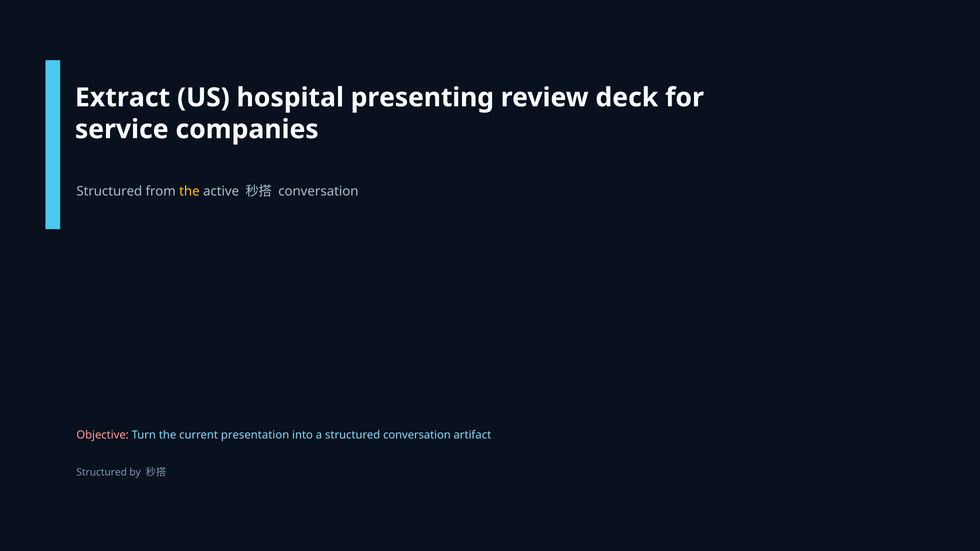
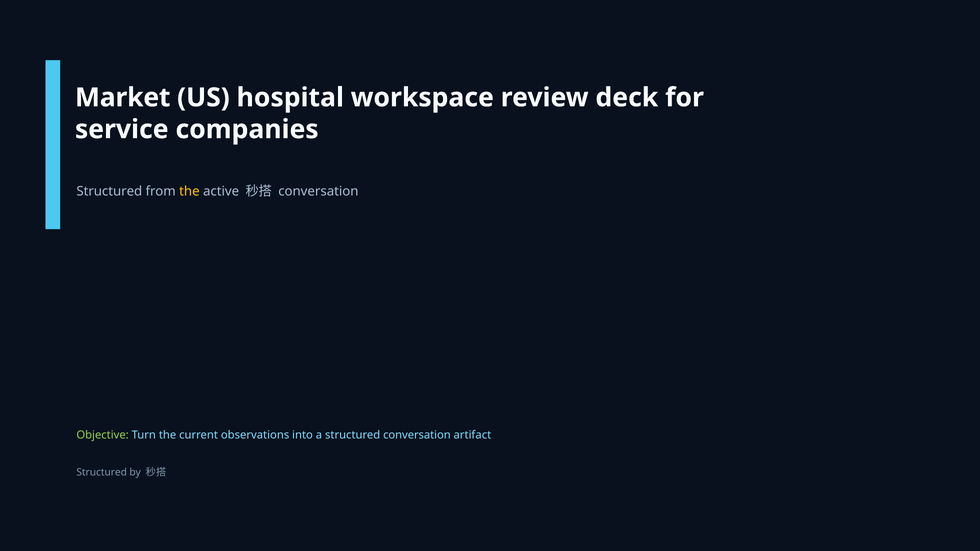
Extract: Extract -> Market
presenting: presenting -> workspace
Objective colour: pink -> light green
presentation: presentation -> observations
